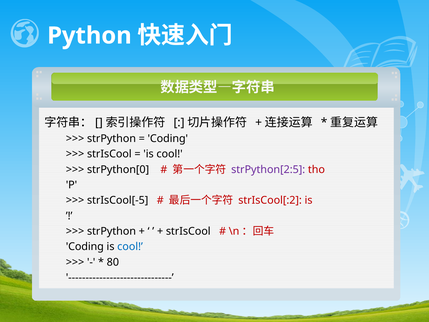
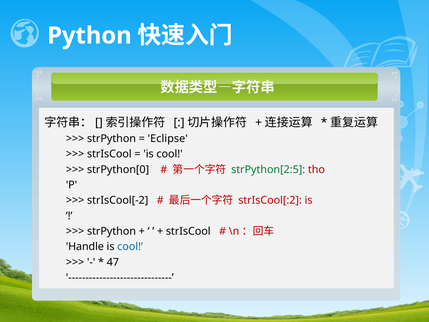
Coding at (168, 139): Coding -> Eclipse
strPython[2:5 colour: purple -> green
strIsCool[-5: strIsCool[-5 -> strIsCool[-2
Coding at (85, 247): Coding -> Handle
80: 80 -> 47
